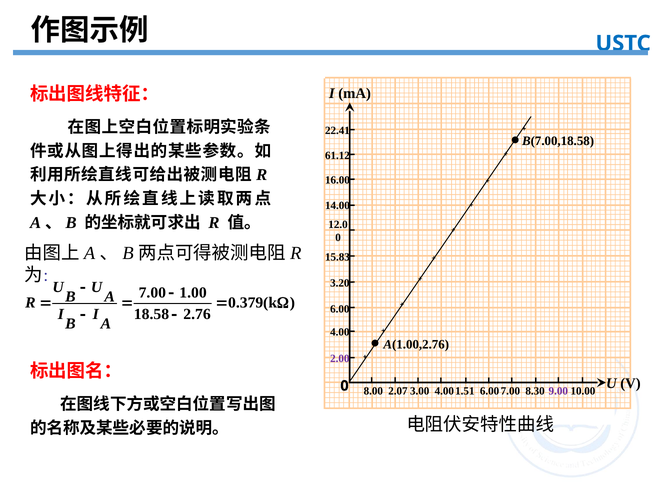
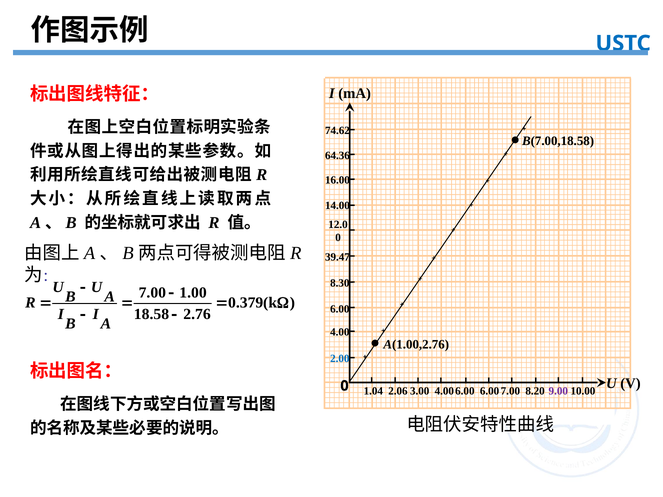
22.41: 22.41 -> 74.62
61.12: 61.12 -> 64.36
15.83: 15.83 -> 39.47
3.20: 3.20 -> 8.30
2.00 colour: purple -> blue
2.07: 2.07 -> 2.06
8.30: 8.30 -> 8.20
8.00: 8.00 -> 1.04
3.00 1.51: 1.51 -> 6.00
